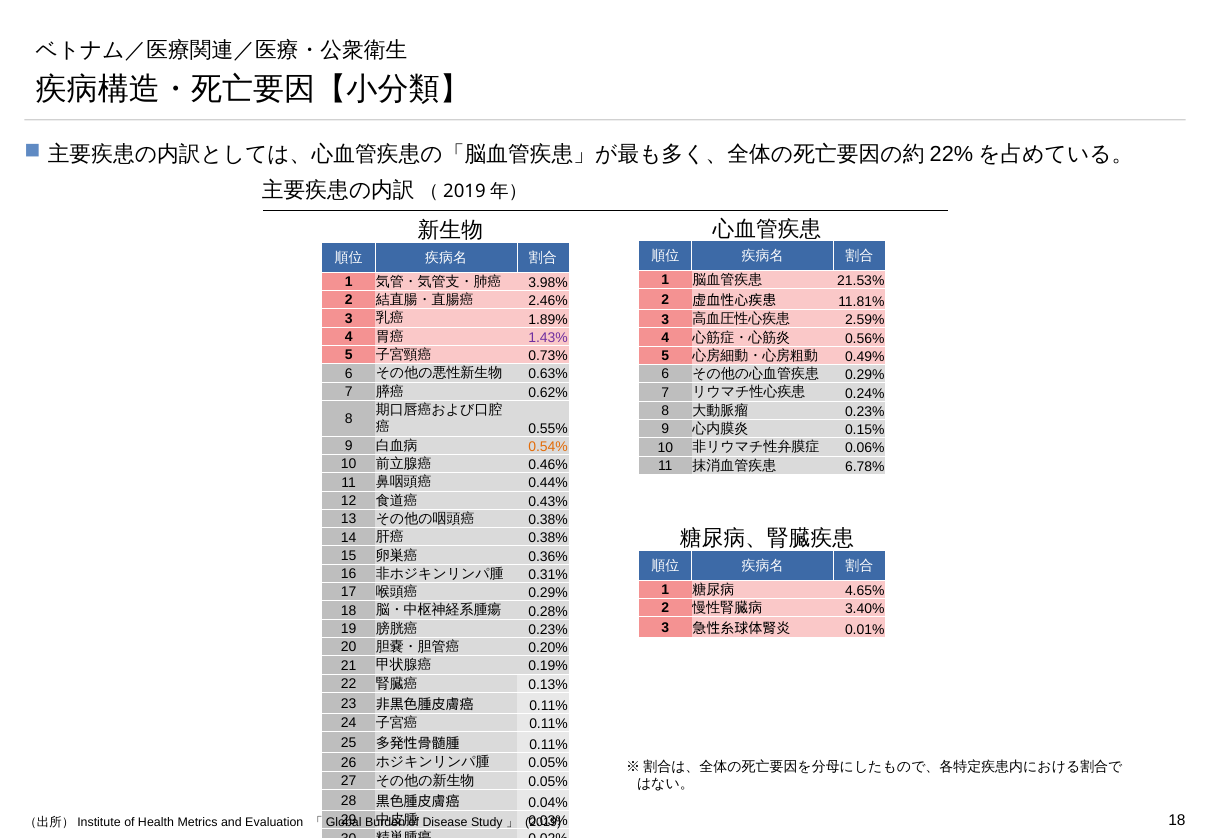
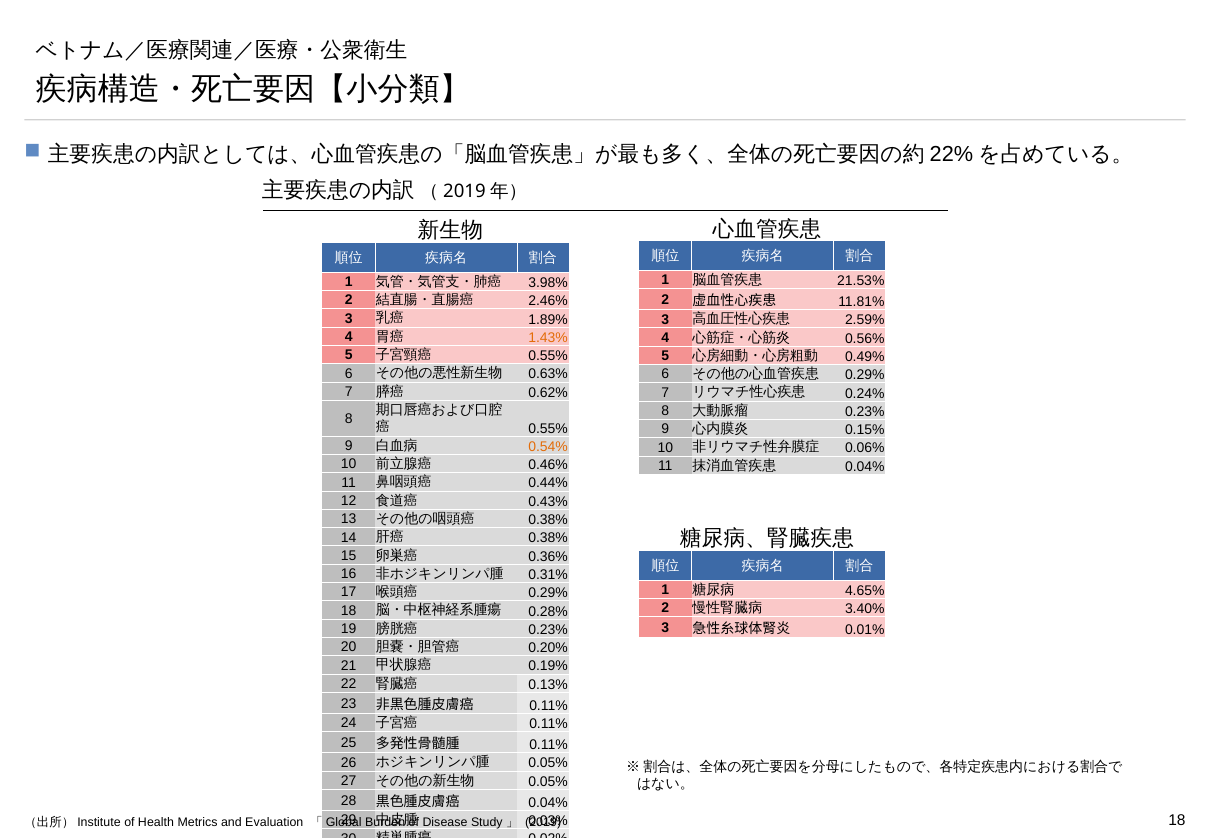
1.43% colour: purple -> orange
0.73% at (548, 356): 0.73% -> 0.55%
6.78% at (865, 466): 6.78% -> 0.04%
